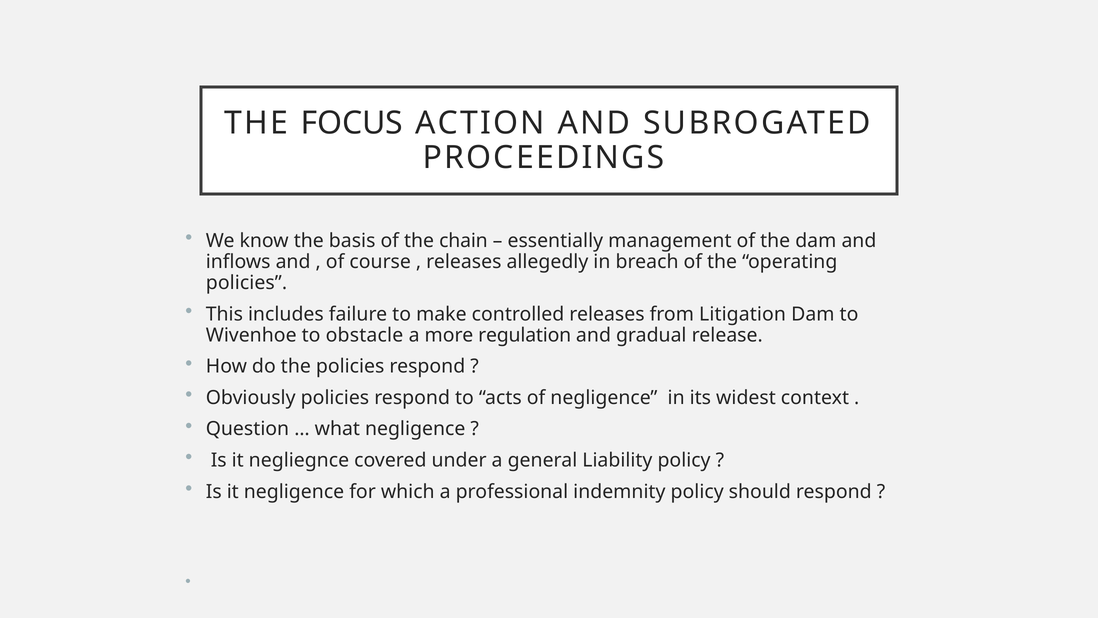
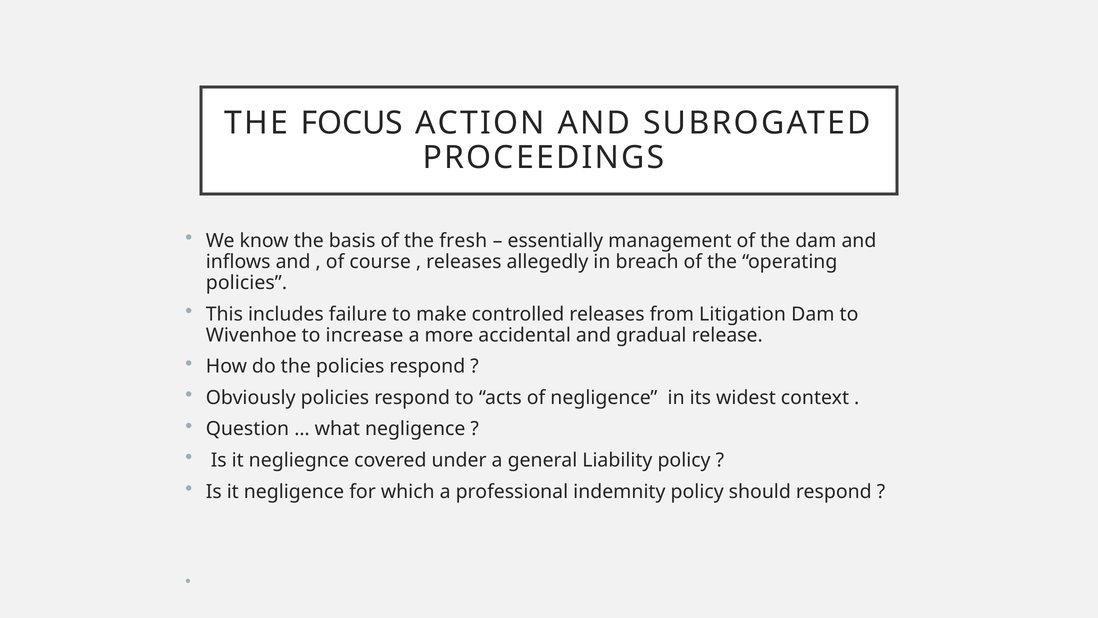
chain: chain -> fresh
obstacle: obstacle -> increase
regulation: regulation -> accidental
